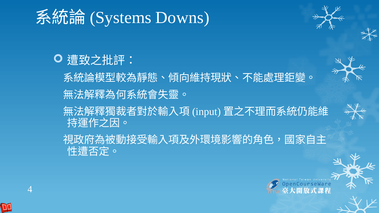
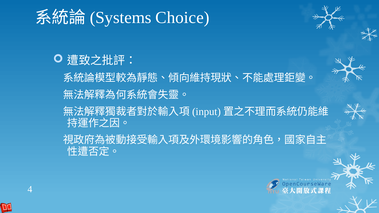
Downs: Downs -> Choice
